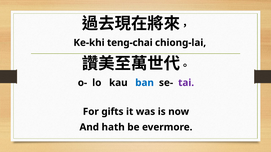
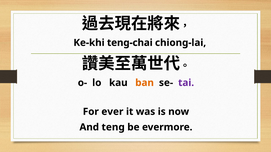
ban colour: blue -> orange
gifts: gifts -> ever
hath: hath -> teng
